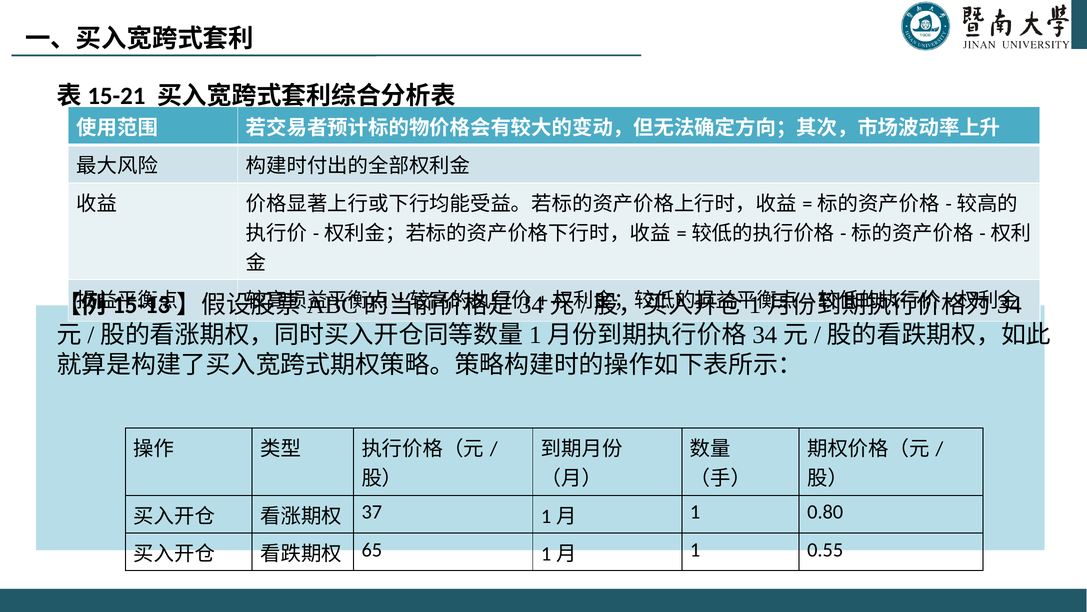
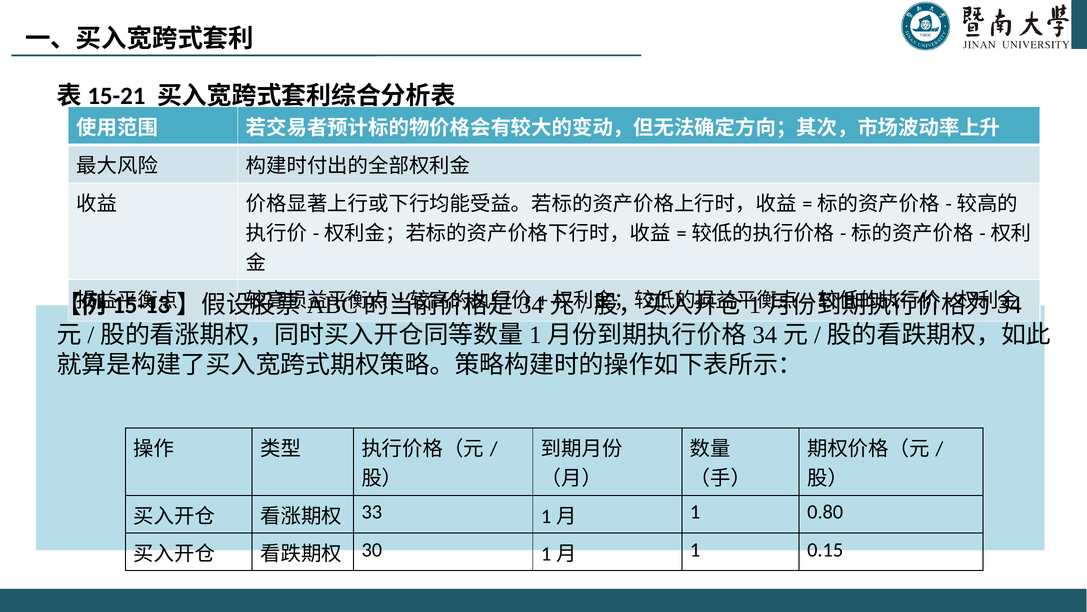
37: 37 -> 33
65: 65 -> 30
0.55: 0.55 -> 0.15
